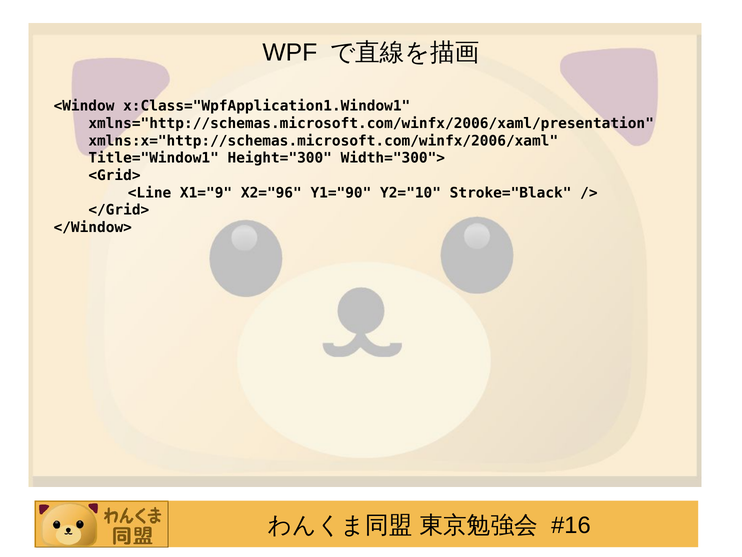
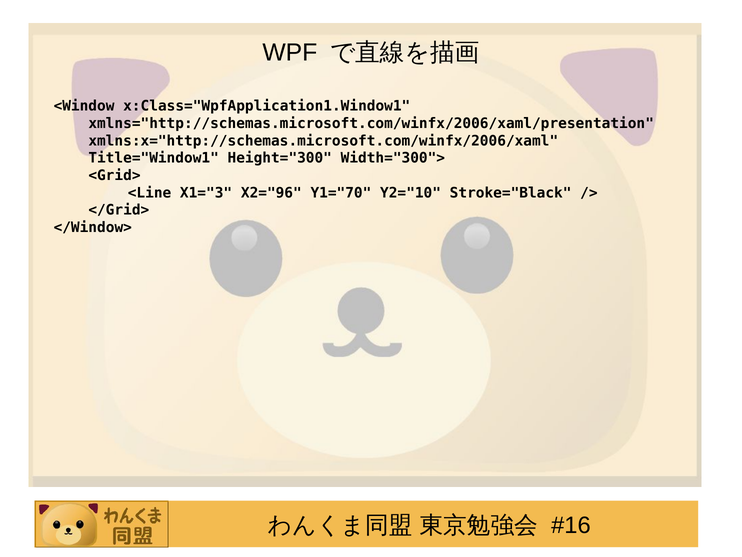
X1="9: X1="9 -> X1="3
Y1="90: Y1="90 -> Y1="70
